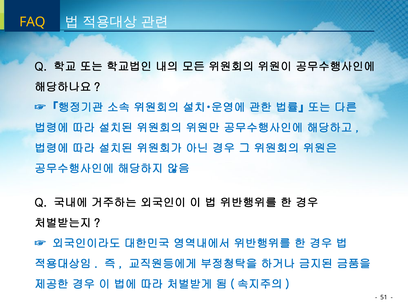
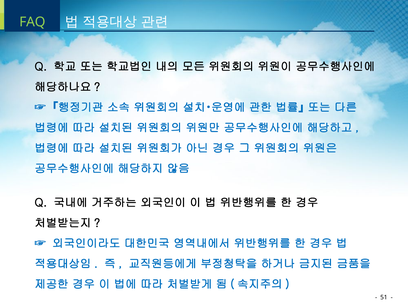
FAQ colour: yellow -> light green
